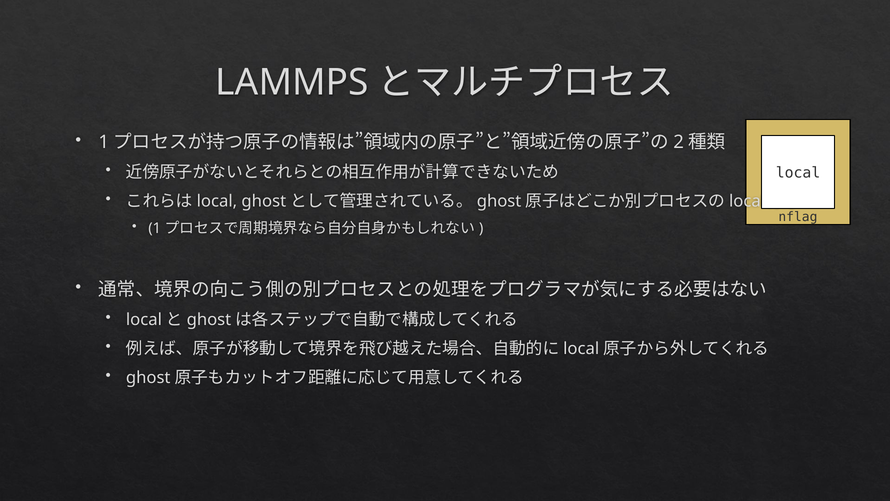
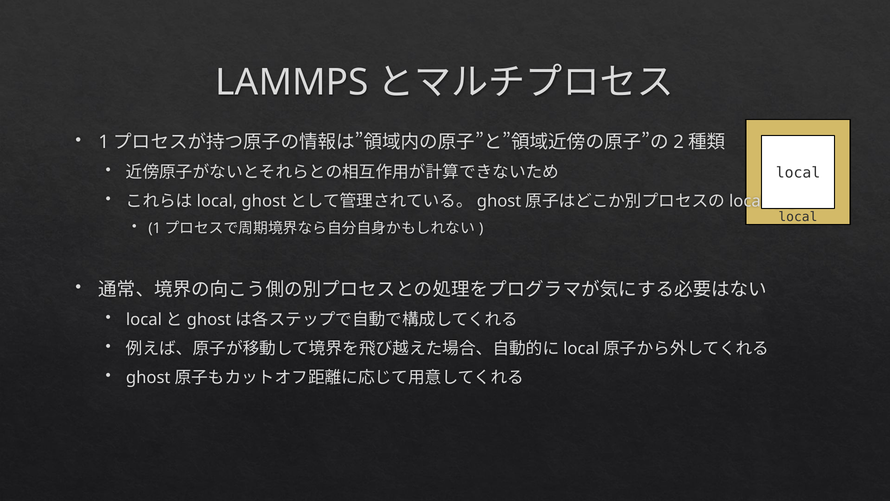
nflag at (798, 217): nflag -> local
